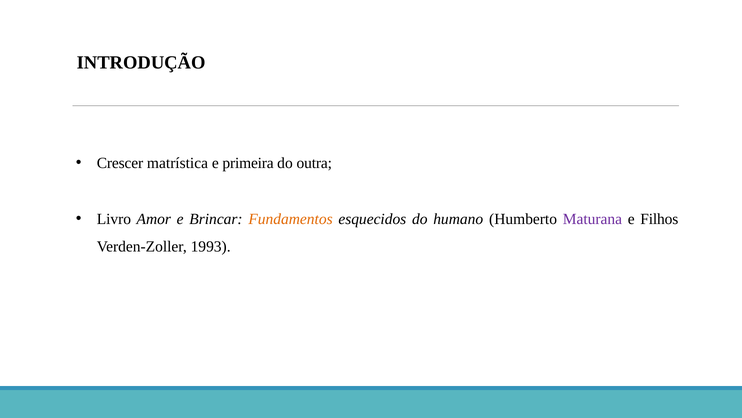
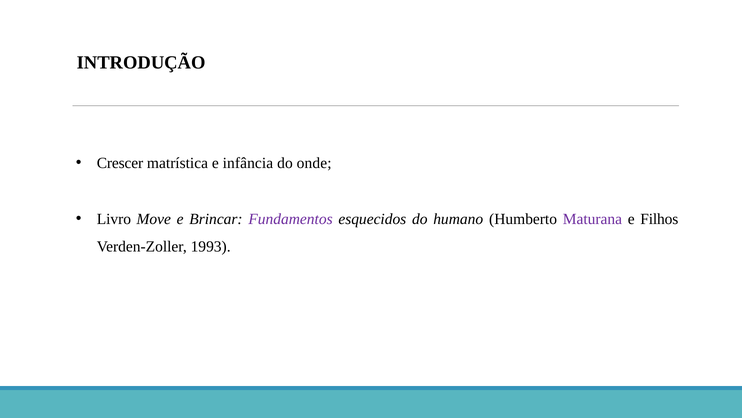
primeira: primeira -> infância
outra: outra -> onde
Amor: Amor -> Move
Fundamentos colour: orange -> purple
